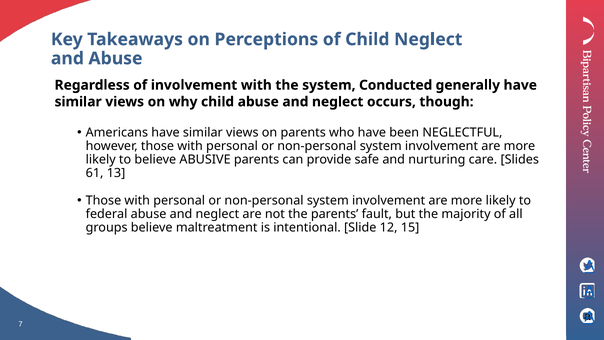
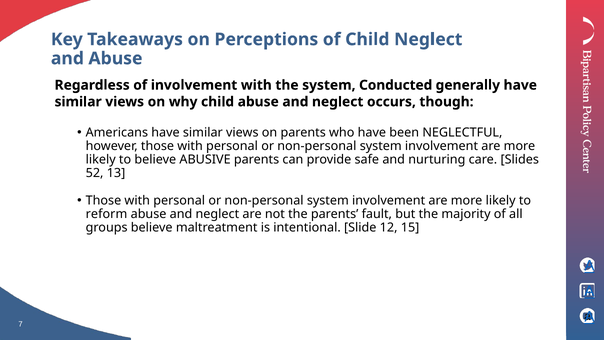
61: 61 -> 52
federal: federal -> reform
